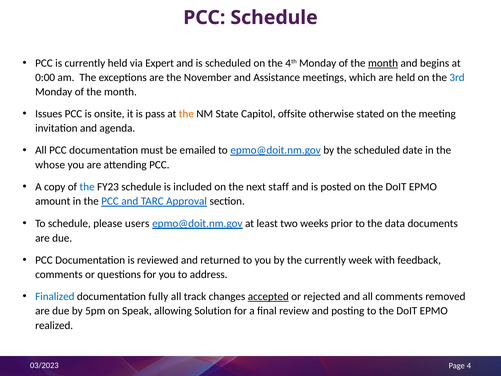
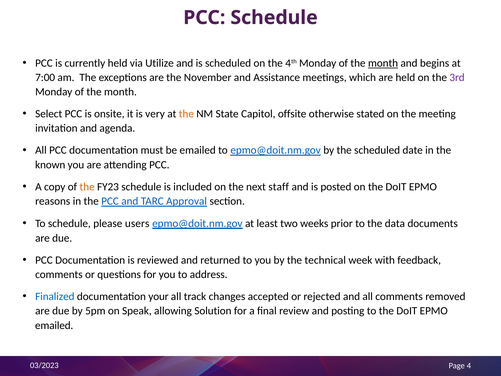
Expert: Expert -> Utilize
0:00: 0:00 -> 7:00
3rd colour: blue -> purple
Issues: Issues -> Select
pass: pass -> very
whose: whose -> known
the at (87, 187) colour: blue -> orange
amount: amount -> reasons
the currently: currently -> technical
fully: fully -> your
accepted underline: present -> none
realized at (54, 325): realized -> emailed
